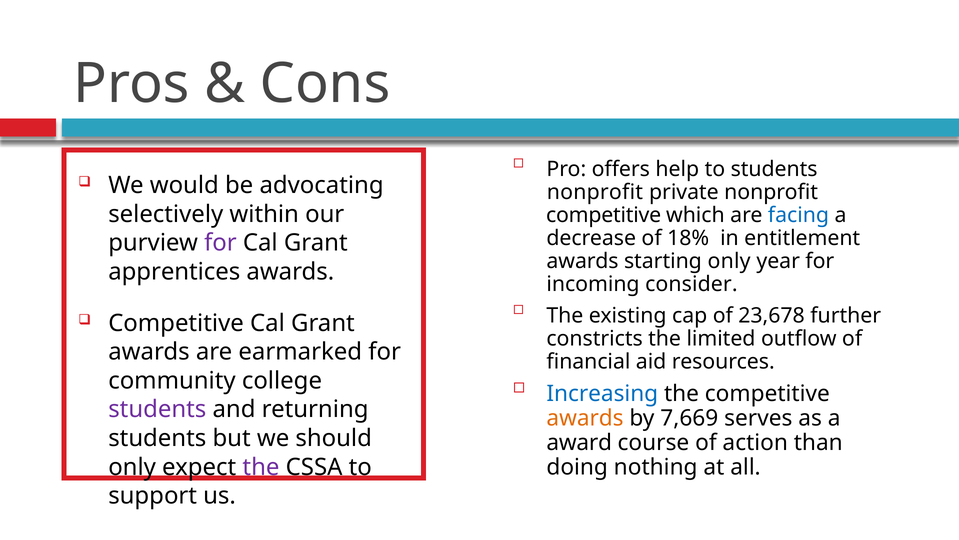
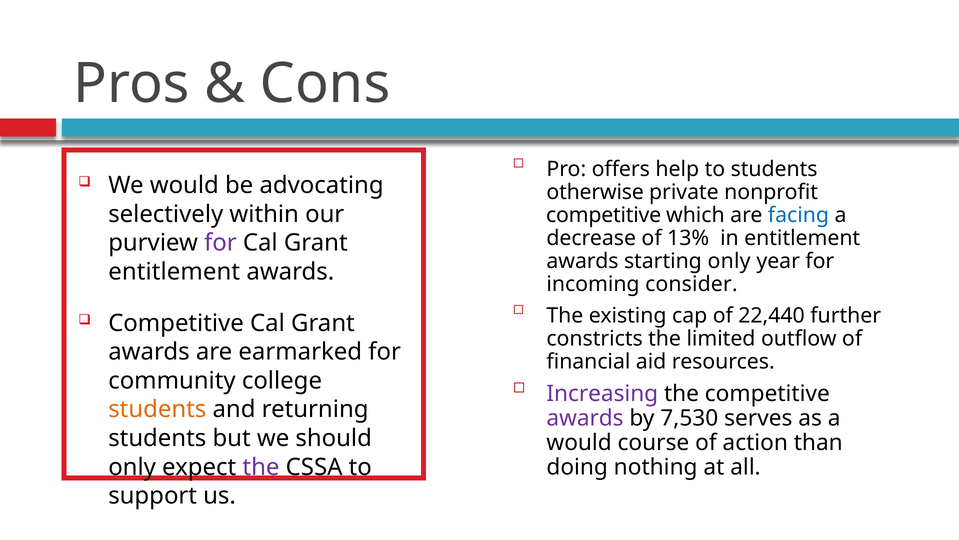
nonprofit at (595, 192): nonprofit -> otherwise
18%: 18% -> 13%
apprentices at (174, 271): apprentices -> entitlement
23,678: 23,678 -> 22,440
Increasing colour: blue -> purple
students at (157, 409) colour: purple -> orange
awards at (585, 418) colour: orange -> purple
7,669: 7,669 -> 7,530
award at (579, 442): award -> would
